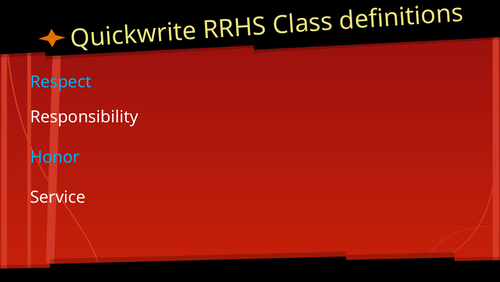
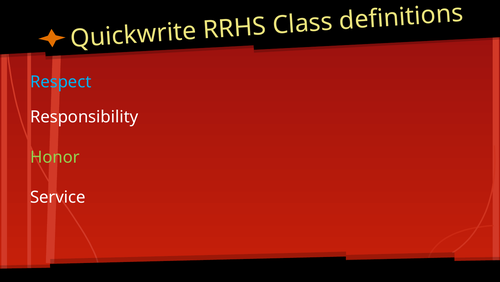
Honor colour: light blue -> light green
